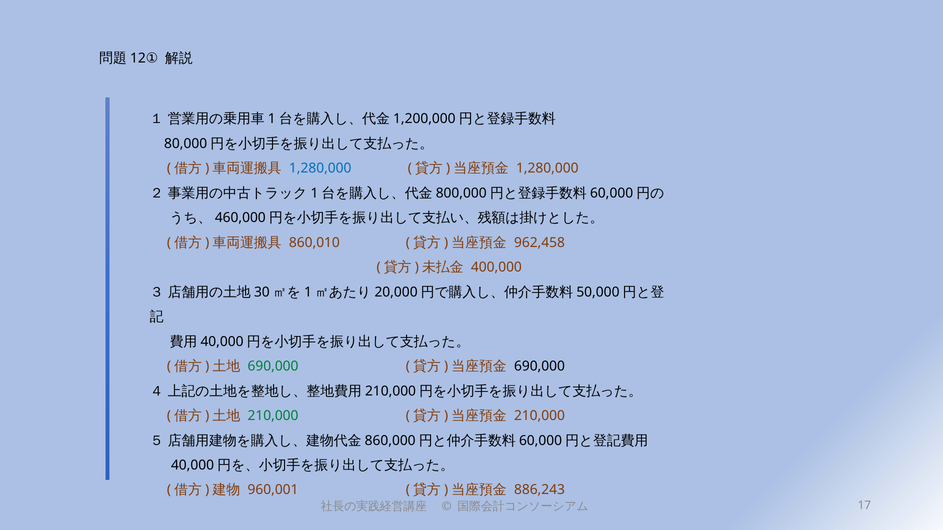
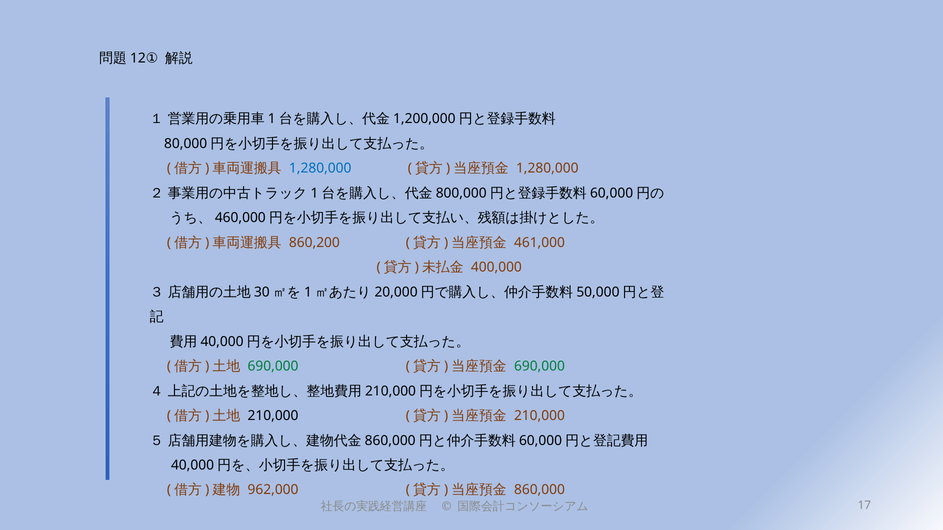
860,010: 860,010 -> 860,200
962,458: 962,458 -> 461,000
690,000 at (539, 367) colour: black -> green
210,000 at (273, 416) colour: green -> black
960,001: 960,001 -> 962,000
886,243: 886,243 -> 860,000
